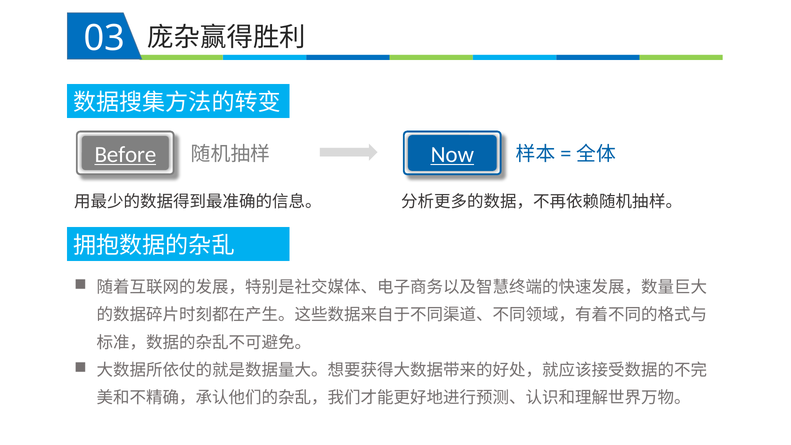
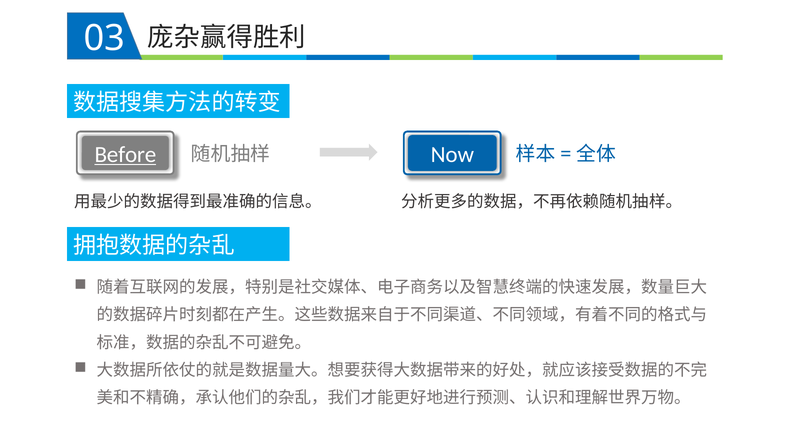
Now underline: present -> none
